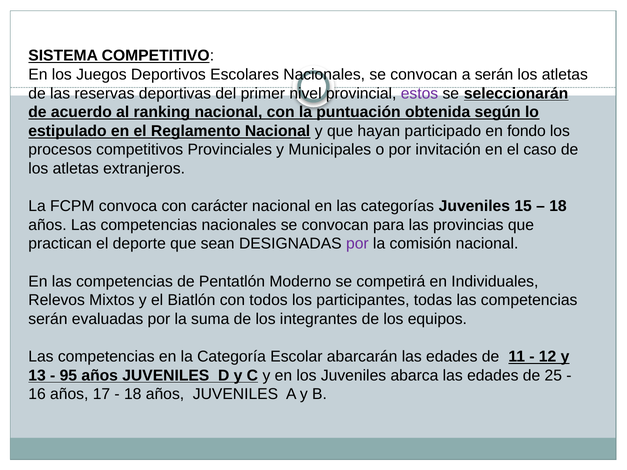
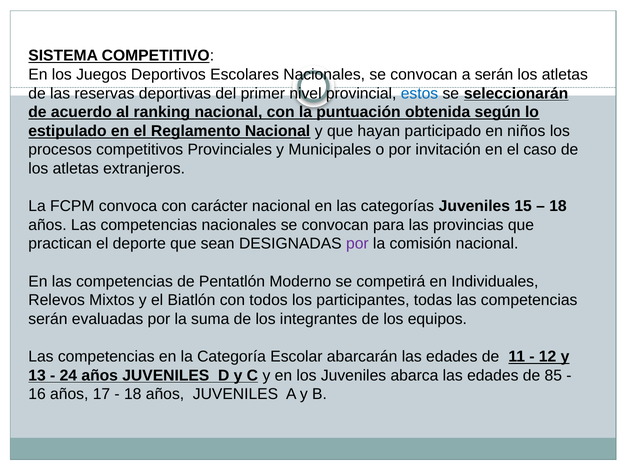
estos colour: purple -> blue
fondo: fondo -> niños
95: 95 -> 24
25: 25 -> 85
